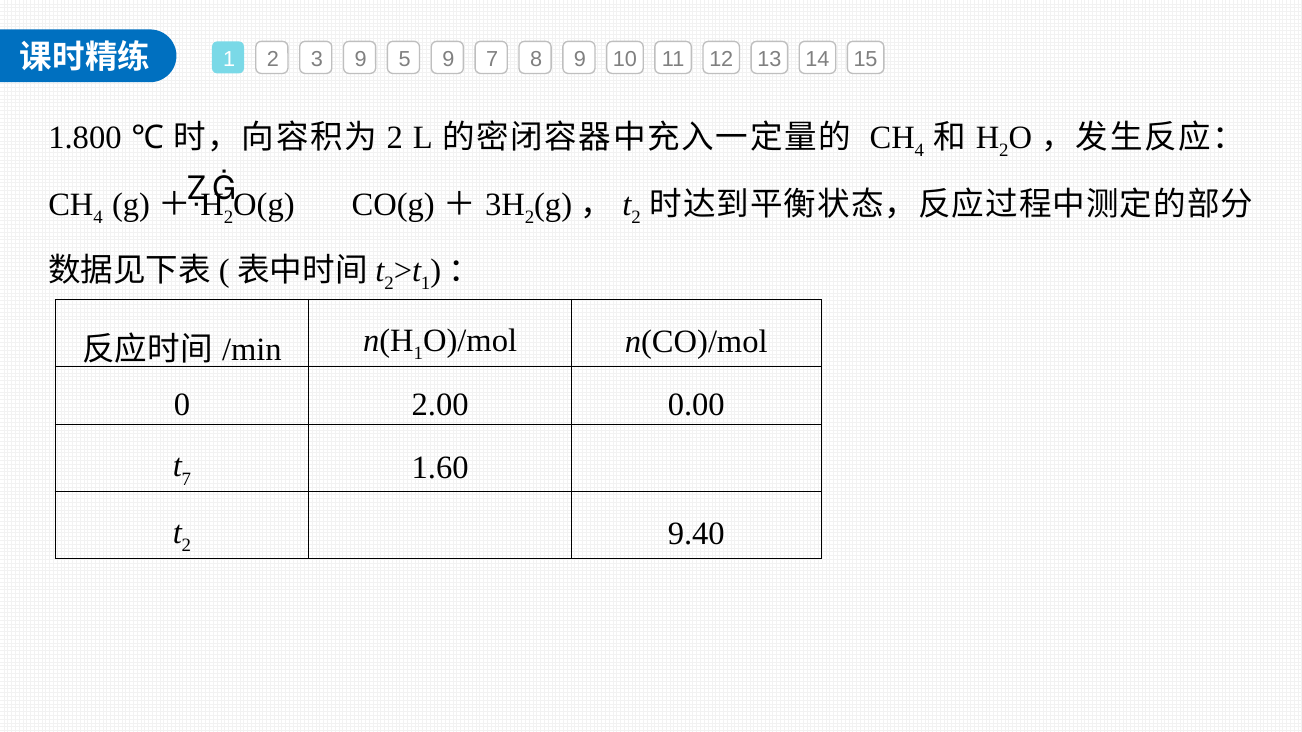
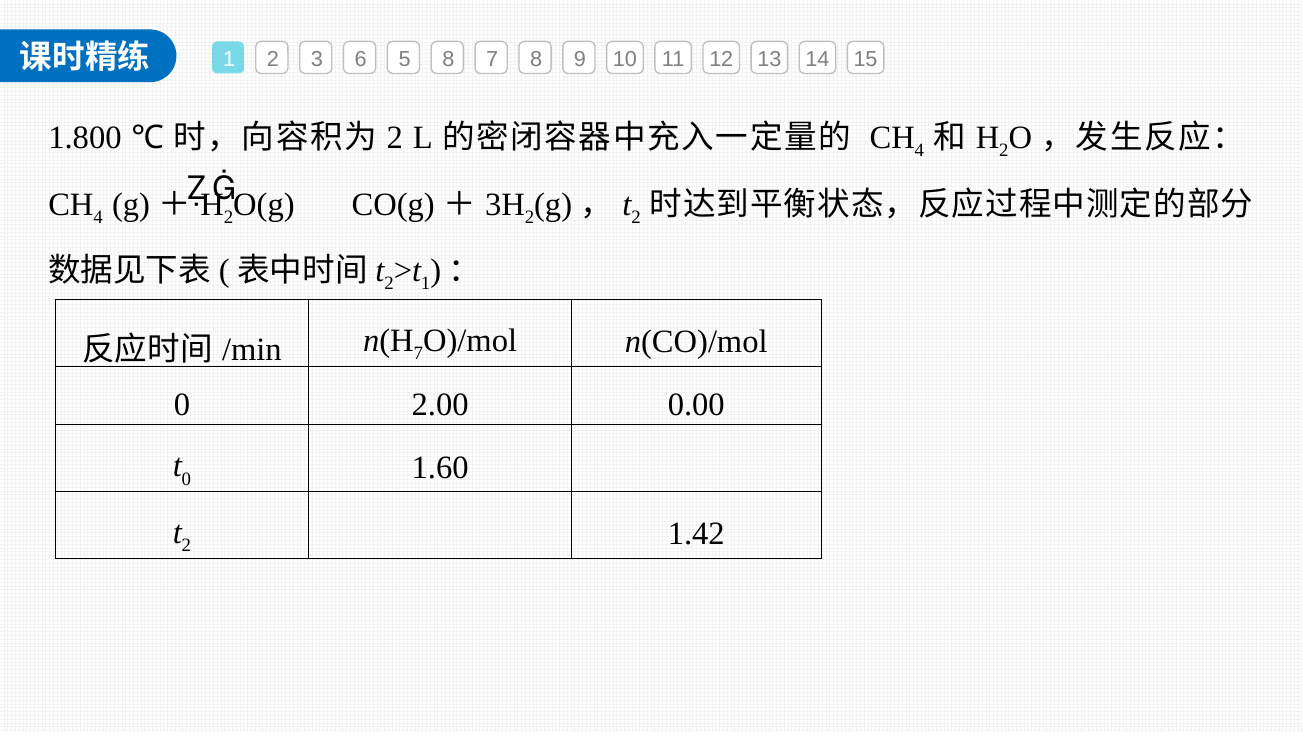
3 9: 9 -> 6
5 9: 9 -> 8
1 at (418, 354): 1 -> 7
7 at (186, 479): 7 -> 0
9.40: 9.40 -> 1.42
